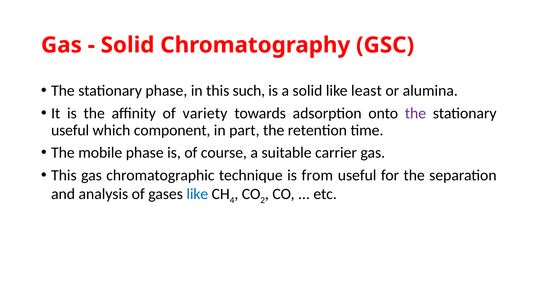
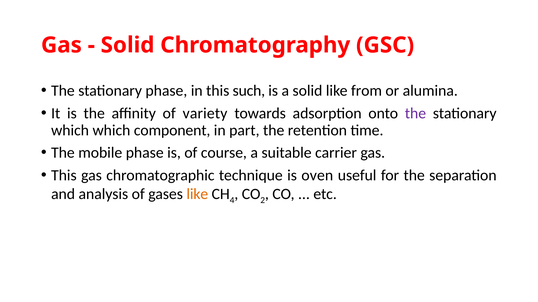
least: least -> from
useful at (70, 130): useful -> which
from: from -> oven
like at (197, 194) colour: blue -> orange
